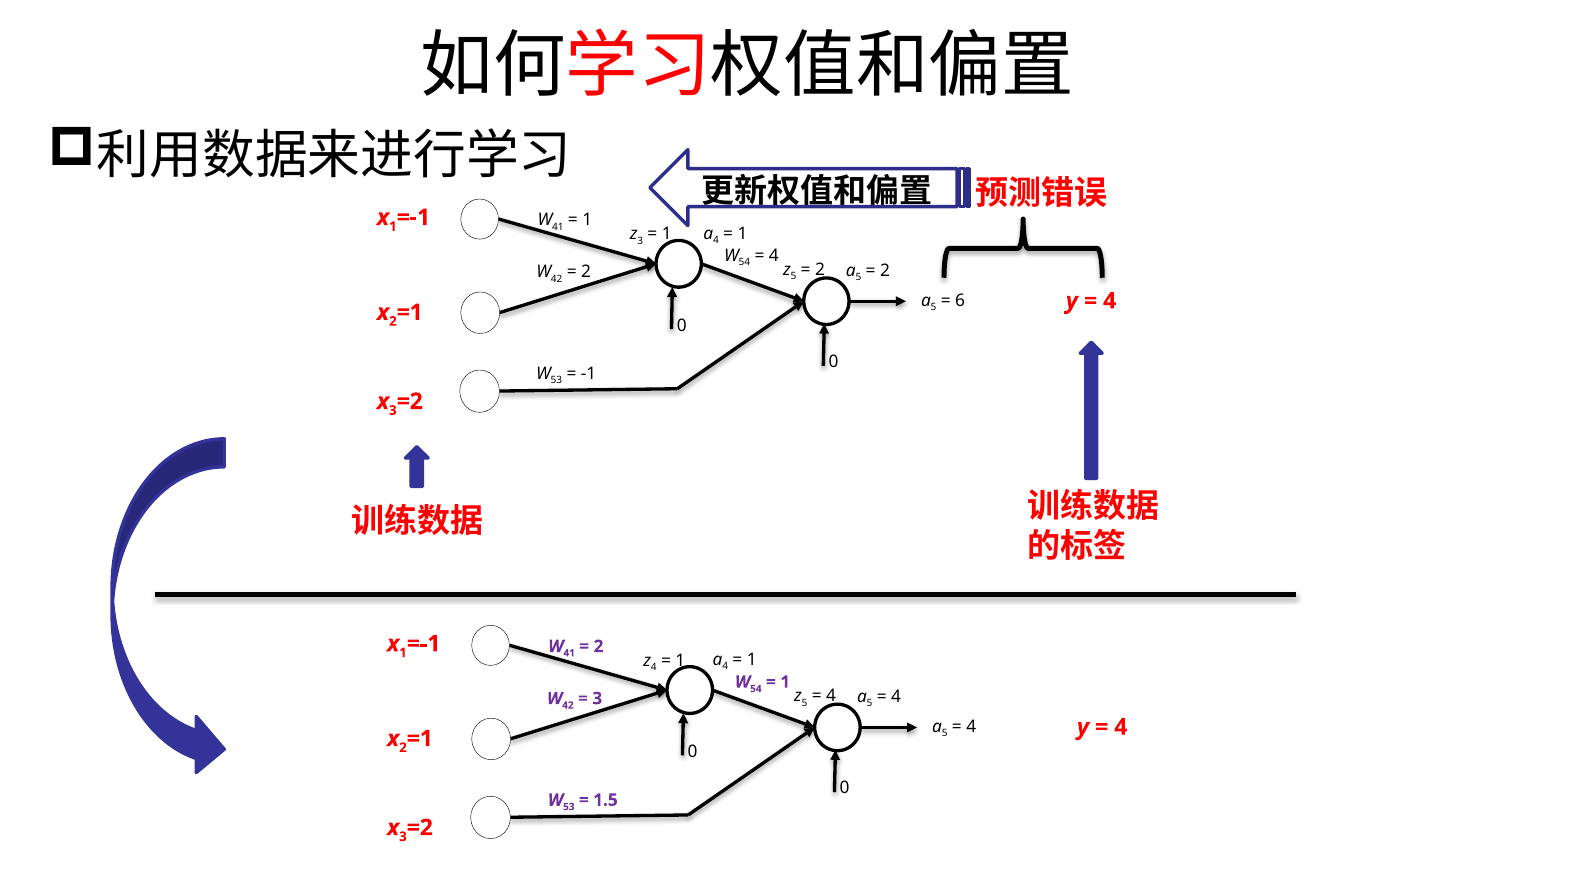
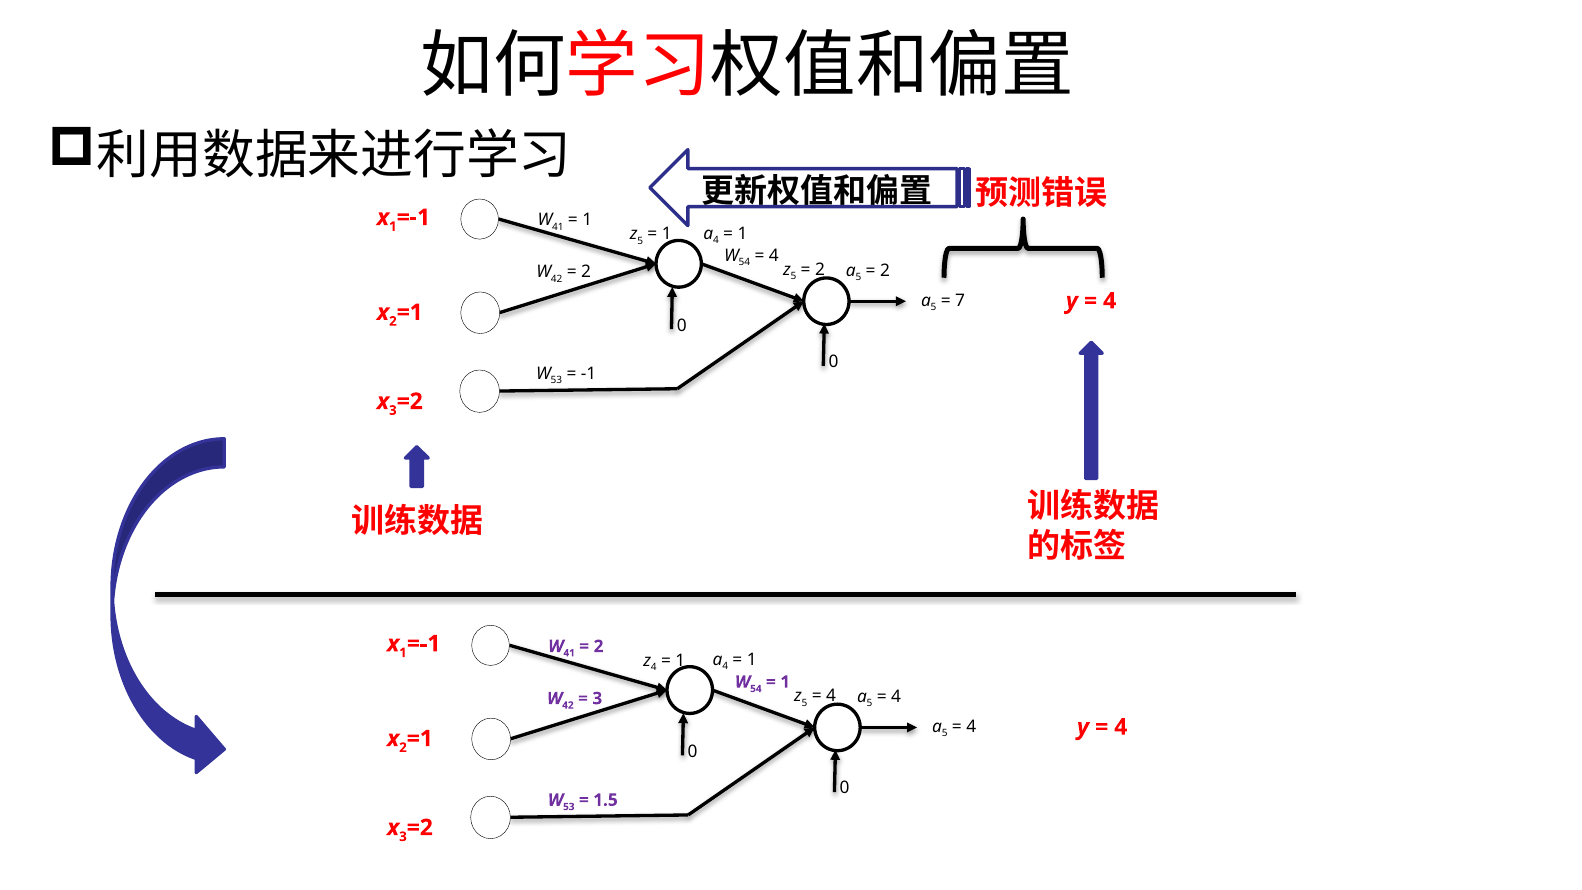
3 at (640, 241): 3 -> 5
6: 6 -> 7
